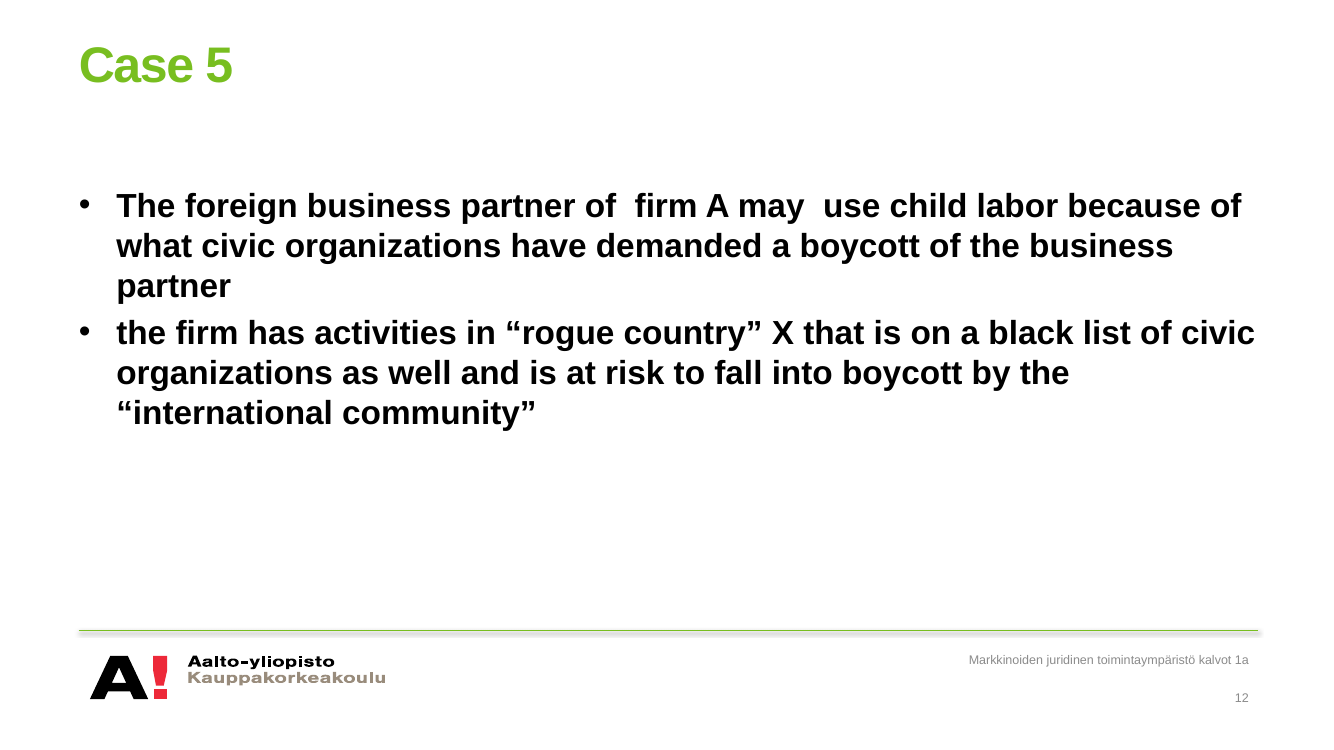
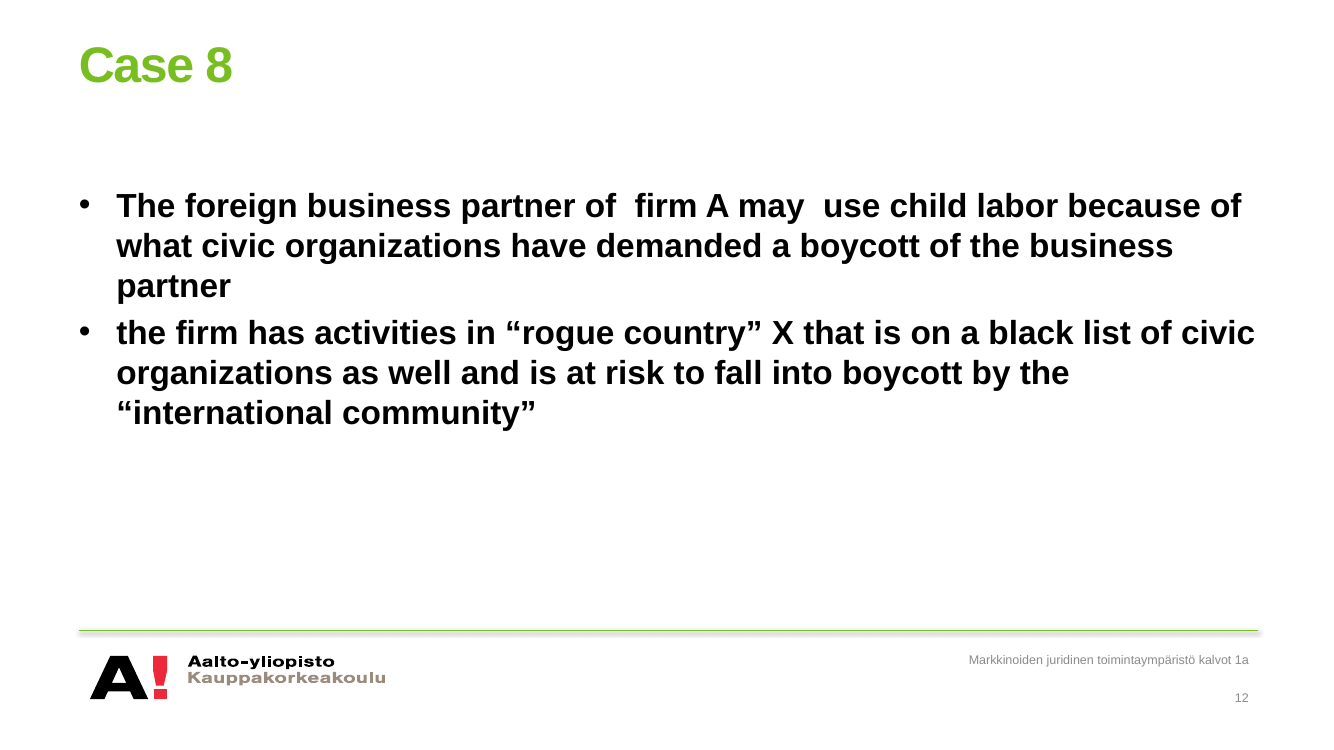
5: 5 -> 8
